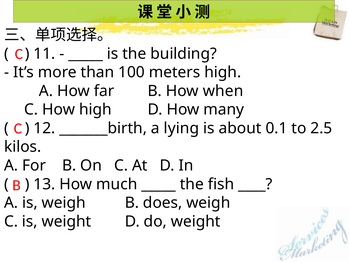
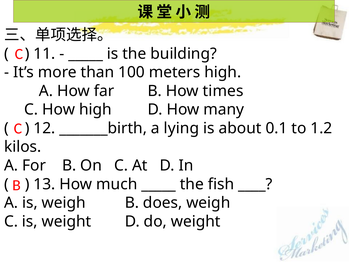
when: when -> times
2.5: 2.5 -> 1.2
